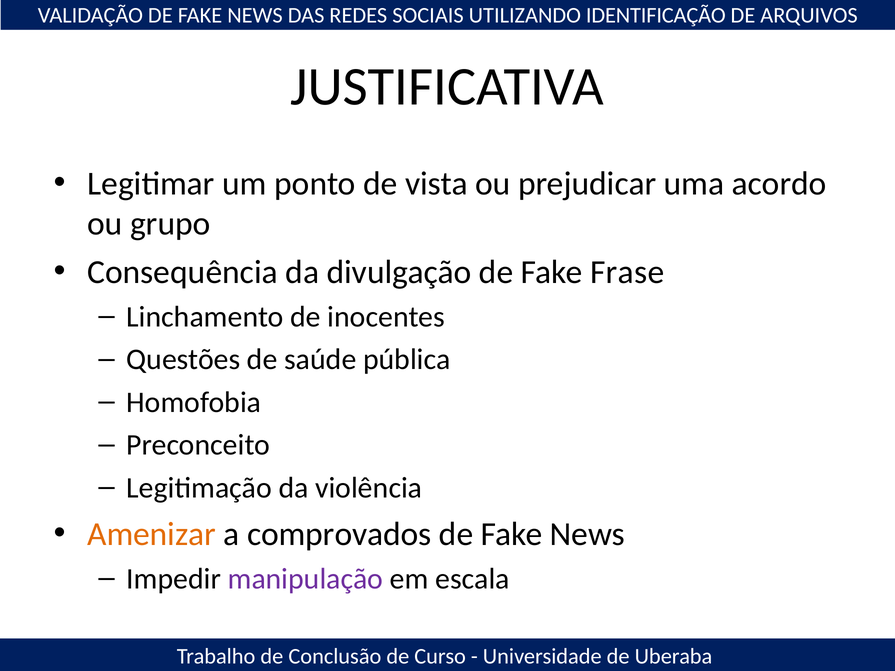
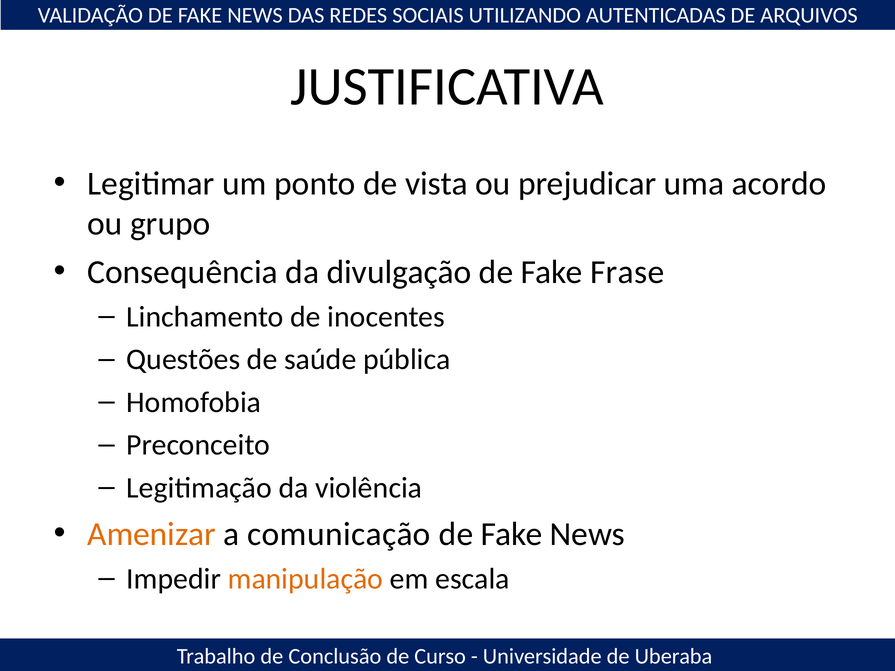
IDENTIFICAÇÃO: IDENTIFICAÇÃO -> AUTENTICADAS
comprovados: comprovados -> comunicação
manipulação colour: purple -> orange
